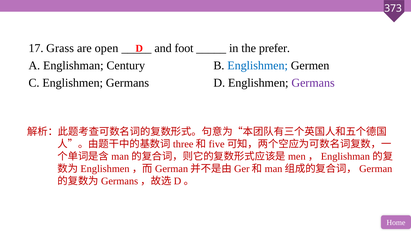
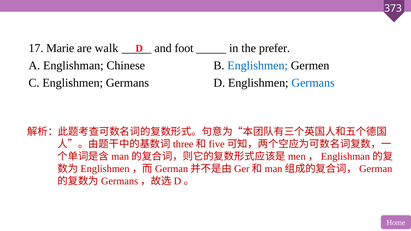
Grass: Grass -> Marie
open: open -> walk
Century: Century -> Chinese
Germans at (313, 83) colour: purple -> blue
